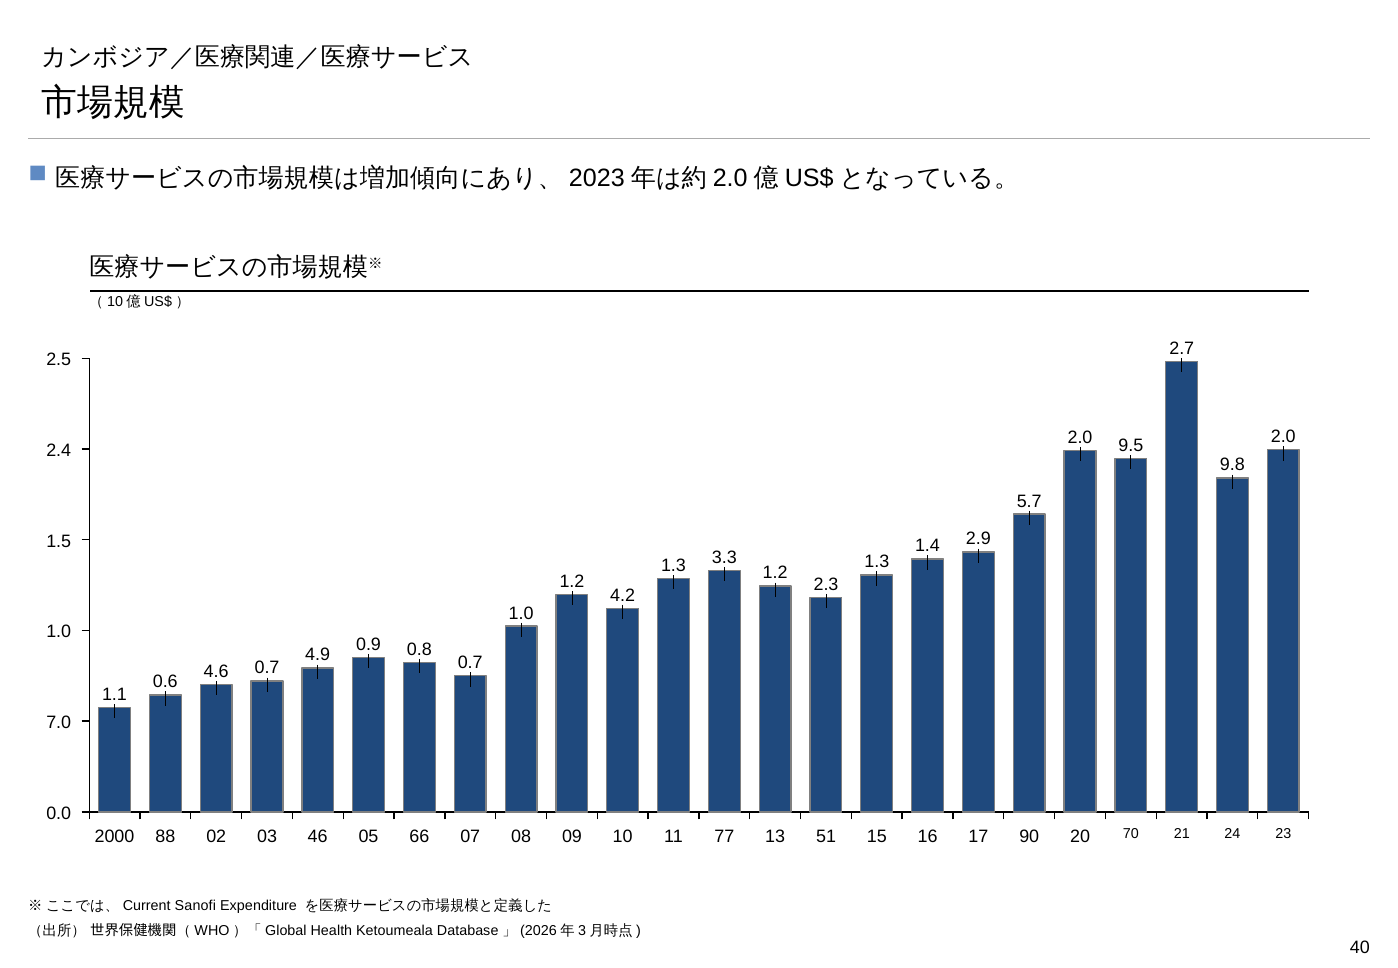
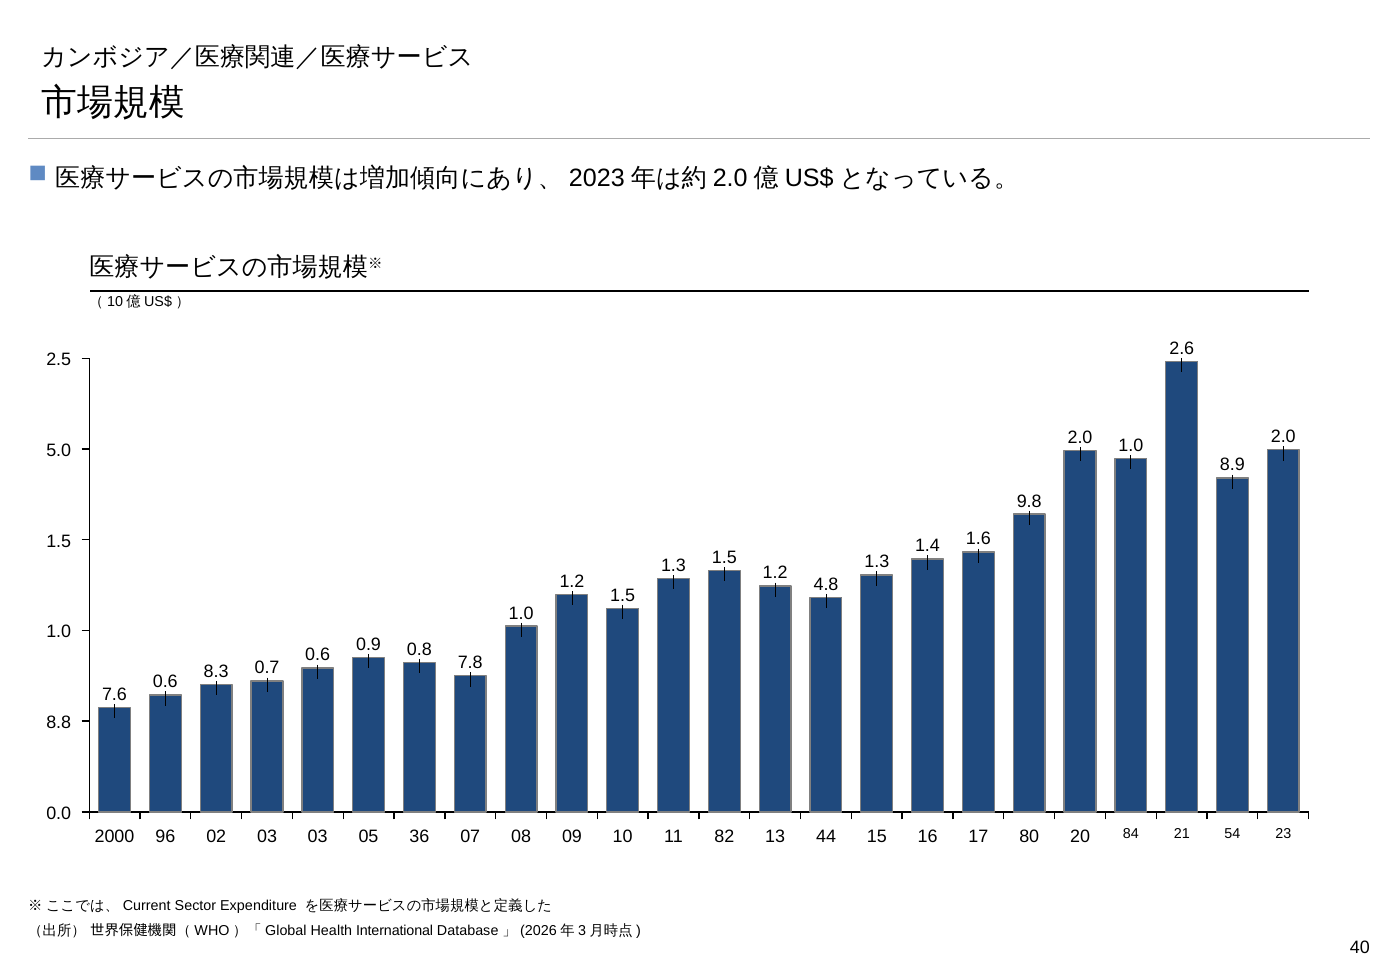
2.7: 2.7 -> 2.6
2.0 9.5: 9.5 -> 1.0
2.4: 2.4 -> 5.0
9.8: 9.8 -> 8.9
5.7: 5.7 -> 9.8
2.9: 2.9 -> 1.6
3.3 at (724, 557): 3.3 -> 1.5
2.3: 2.3 -> 4.8
4.2 at (623, 595): 4.2 -> 1.5
4.9 at (318, 655): 4.9 -> 0.6
0.7 at (470, 663): 0.7 -> 7.8
4.6: 4.6 -> 8.3
1.1: 1.1 -> 7.6
7.0: 7.0 -> 8.8
88: 88 -> 96
03 46: 46 -> 03
66: 66 -> 36
77: 77 -> 82
51: 51 -> 44
90: 90 -> 80
70: 70 -> 84
24: 24 -> 54
Sanofi: Sanofi -> Sector
Ketoumeala: Ketoumeala -> International
